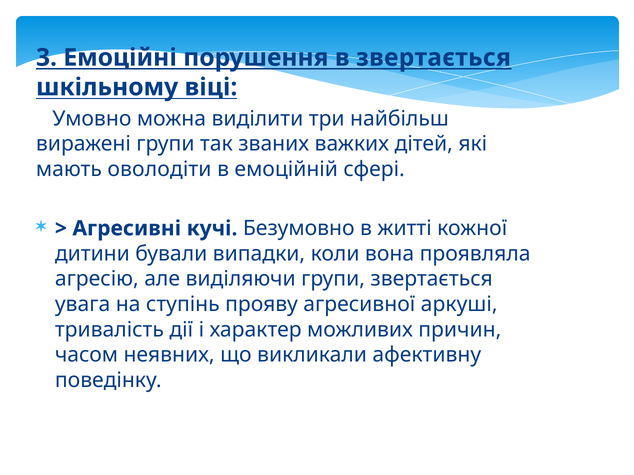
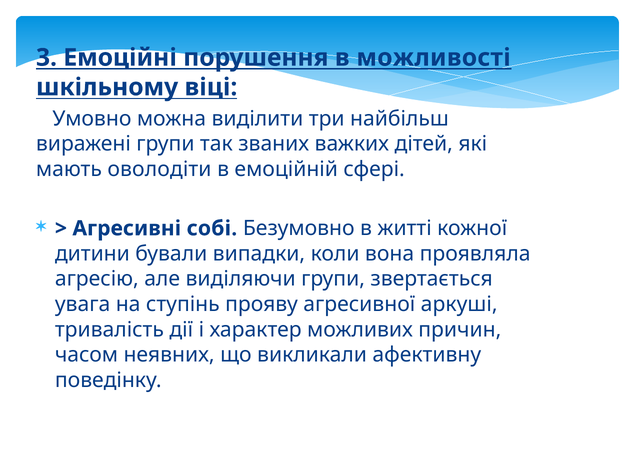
в звертається: звертається -> можливості
кучі: кучі -> собі
